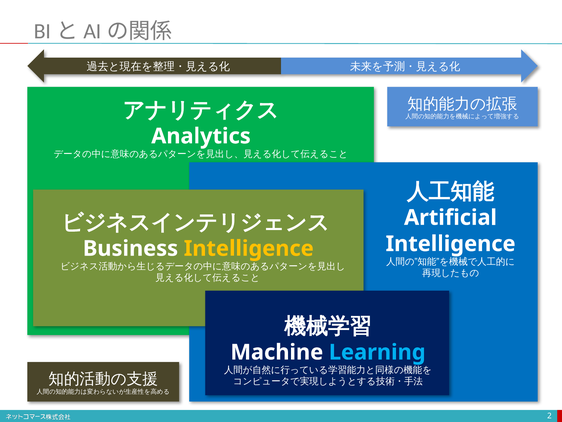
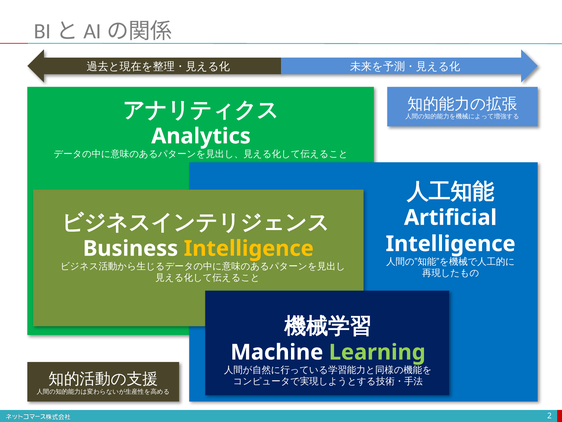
Learning colour: light blue -> light green
